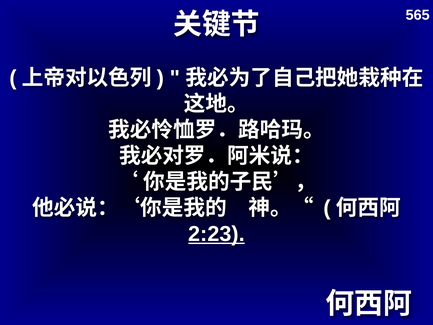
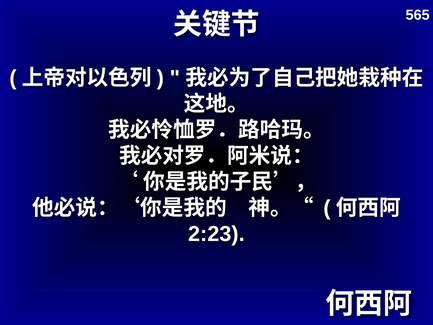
2:23 underline: present -> none
